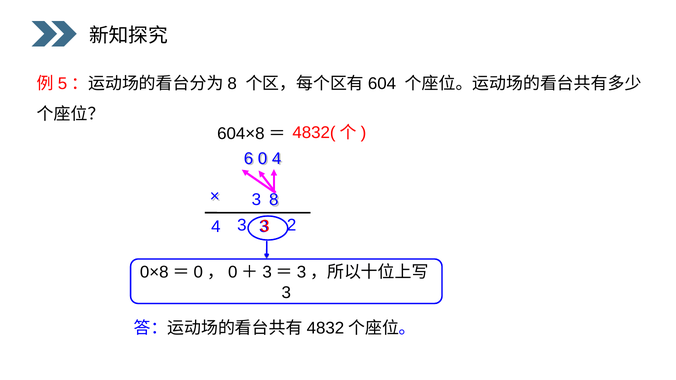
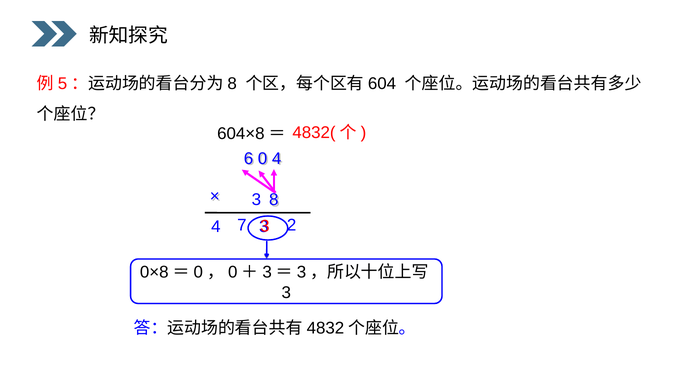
4 3: 3 -> 7
